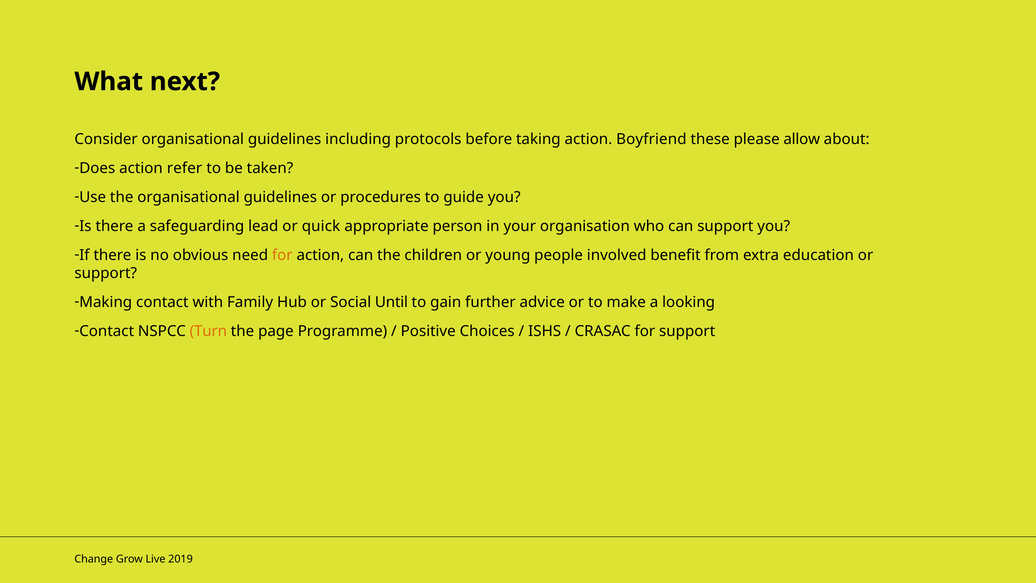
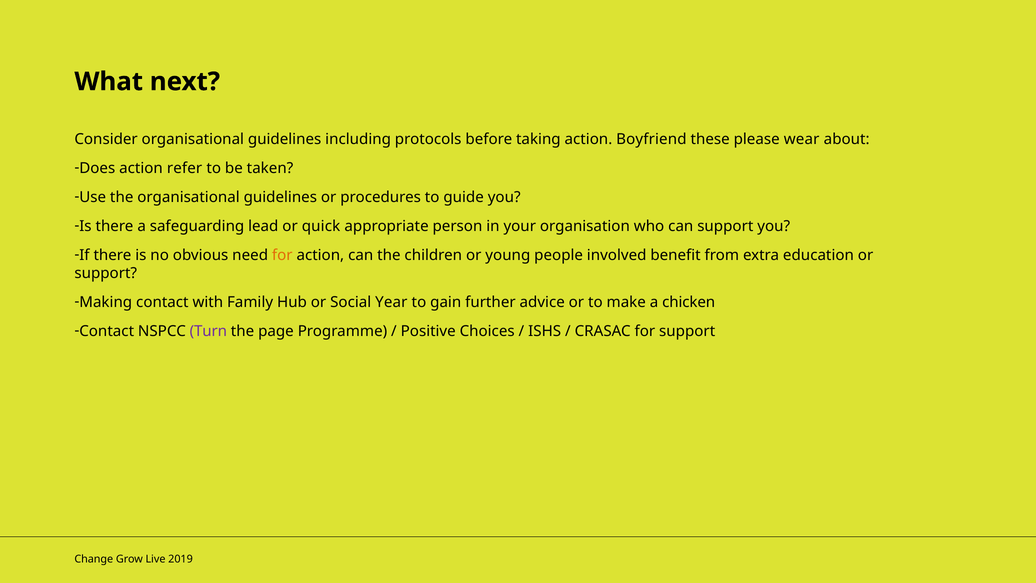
allow: allow -> wear
Until: Until -> Year
looking: looking -> chicken
Turn colour: orange -> purple
